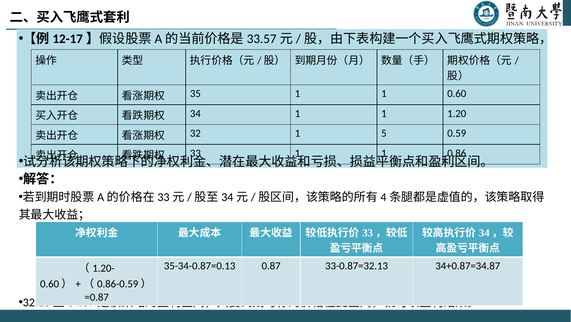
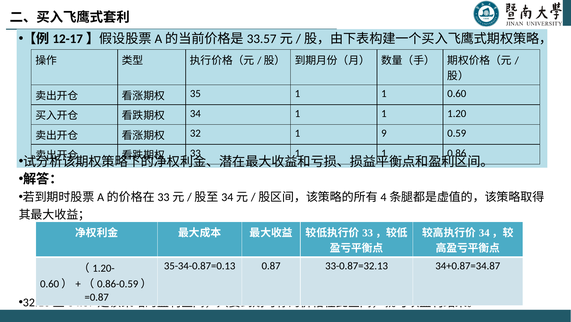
5: 5 -> 9
